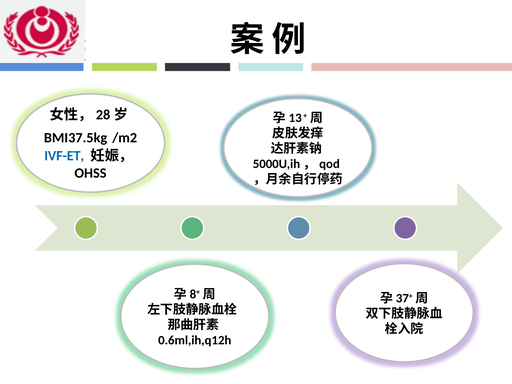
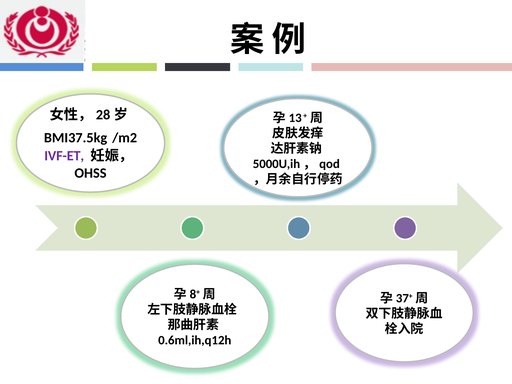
IVF-ET colour: blue -> purple
